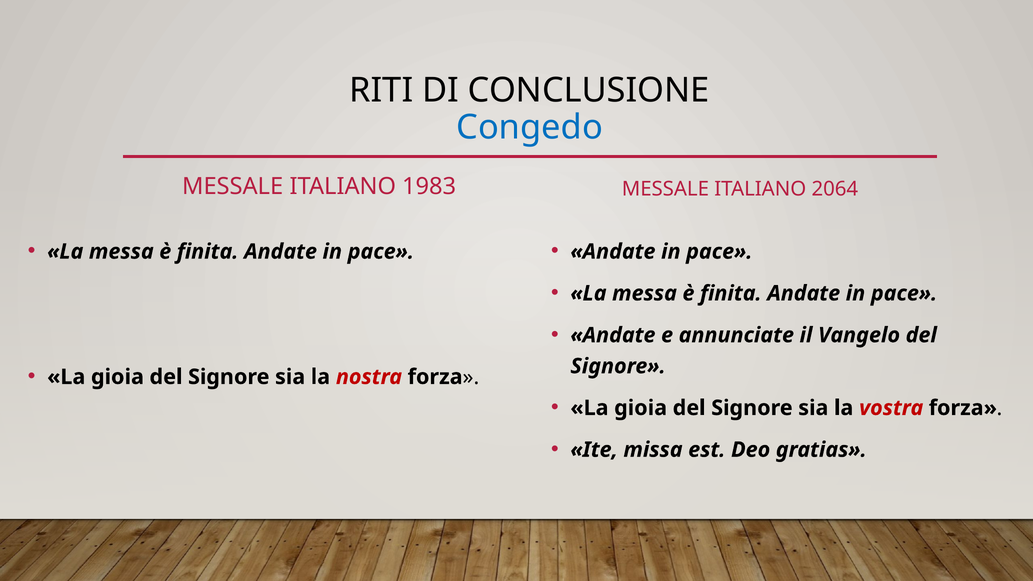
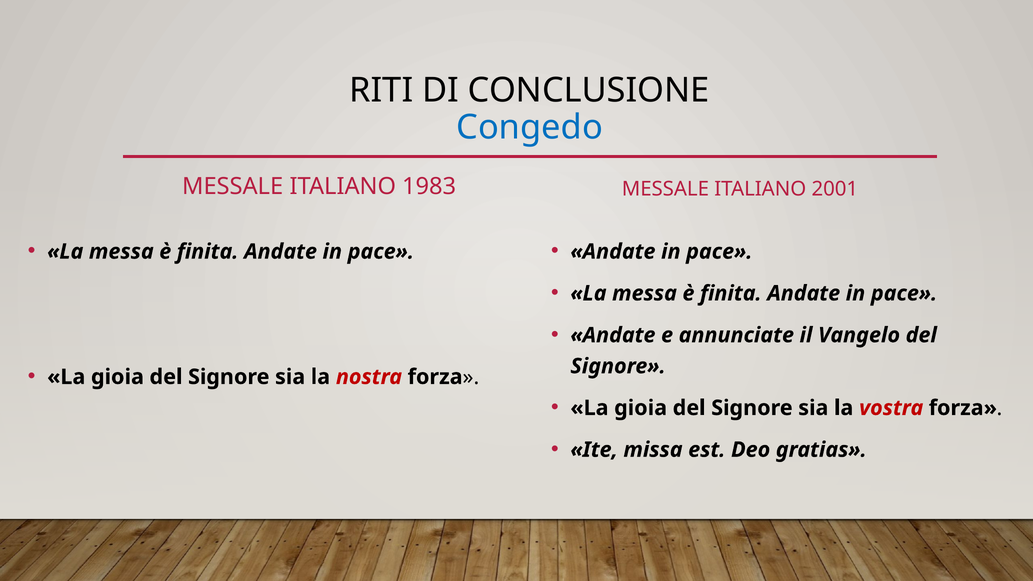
2064: 2064 -> 2001
